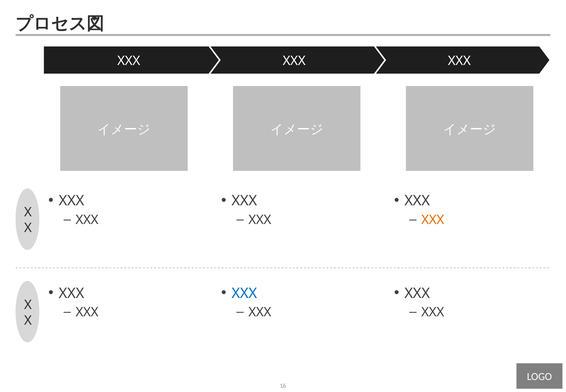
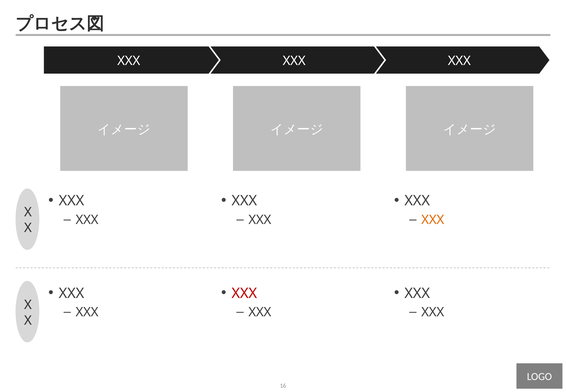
XXX at (244, 293) colour: blue -> red
